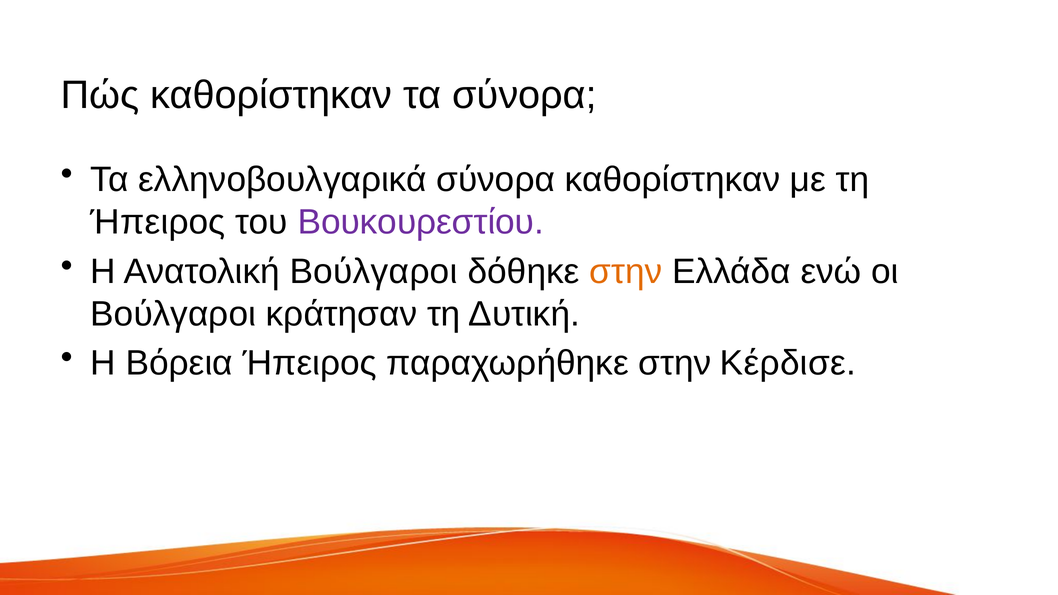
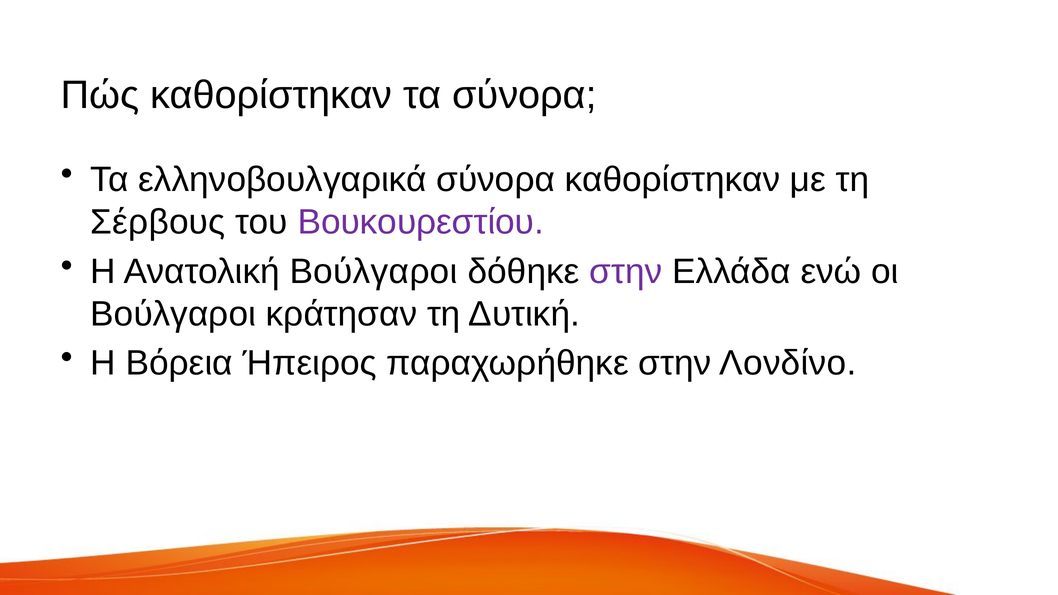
Ήπειρος at (158, 222): Ήπειρος -> Σέρβους
στην at (626, 272) colour: orange -> purple
Κέρδισε: Κέρδισε -> Λονδίνο
